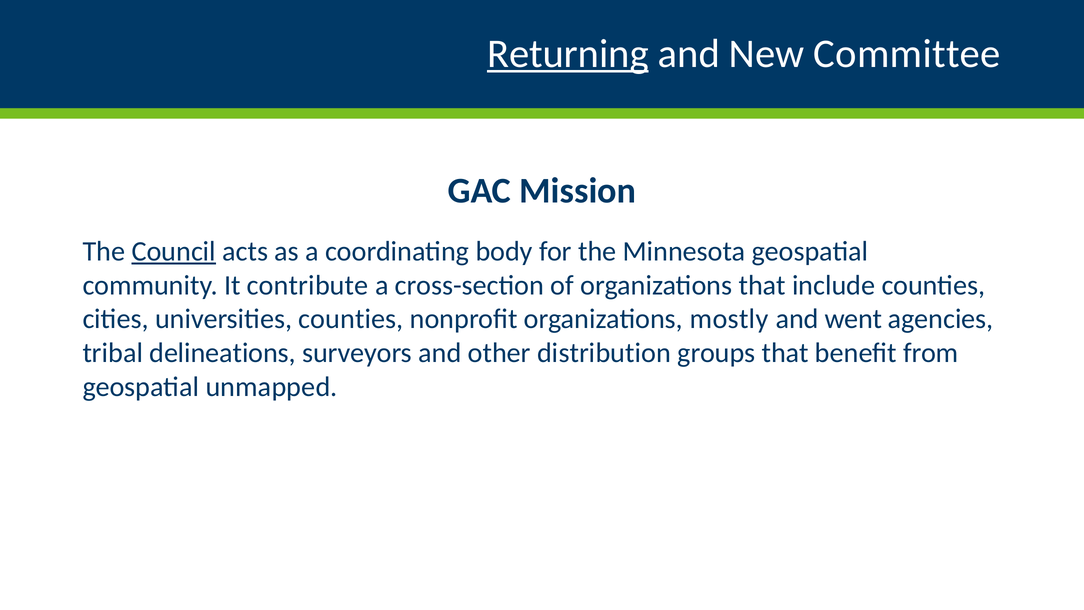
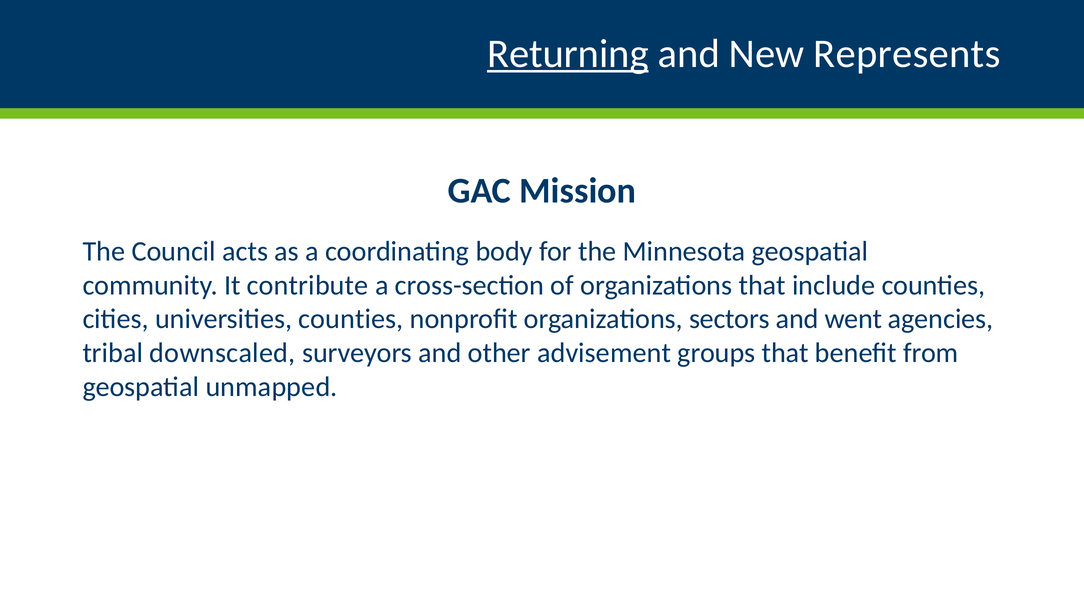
Committee: Committee -> Represents
Council underline: present -> none
mostly: mostly -> sectors
delineations: delineations -> downscaled
distribution: distribution -> advisement
